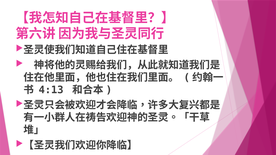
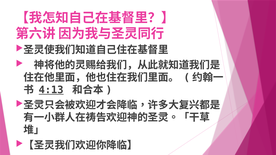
4:13 underline: none -> present
